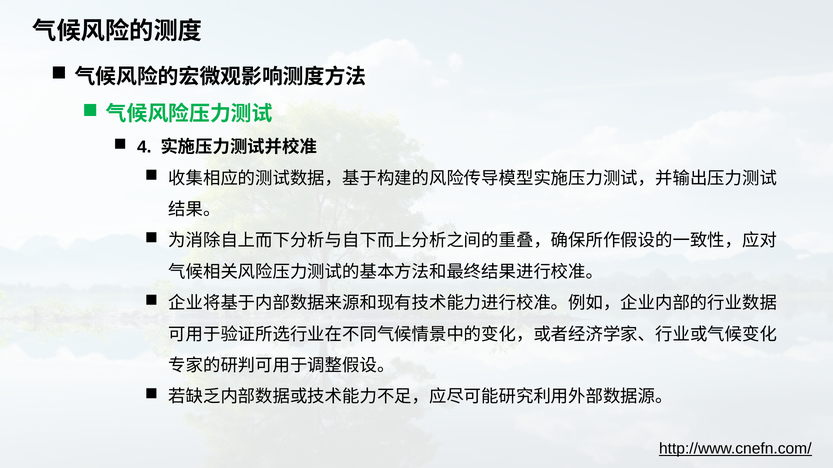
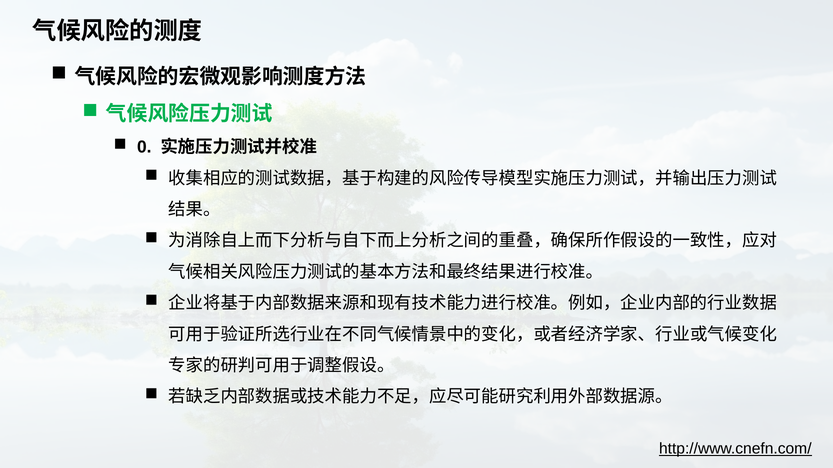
4: 4 -> 0
